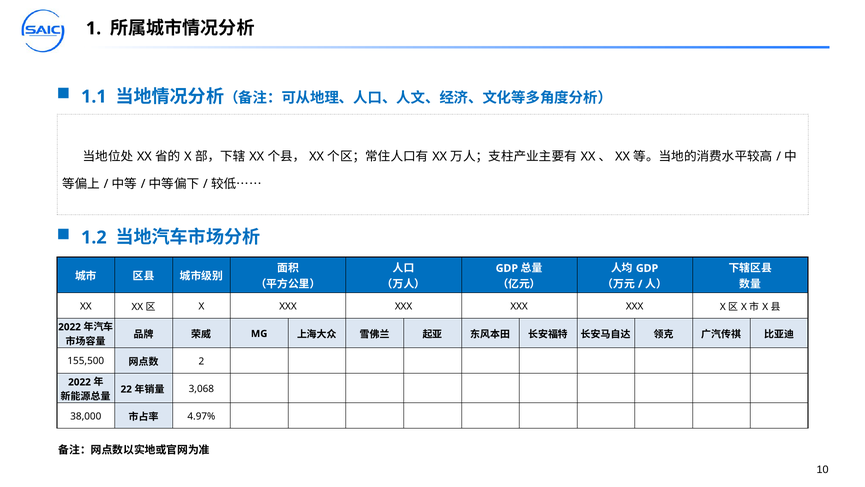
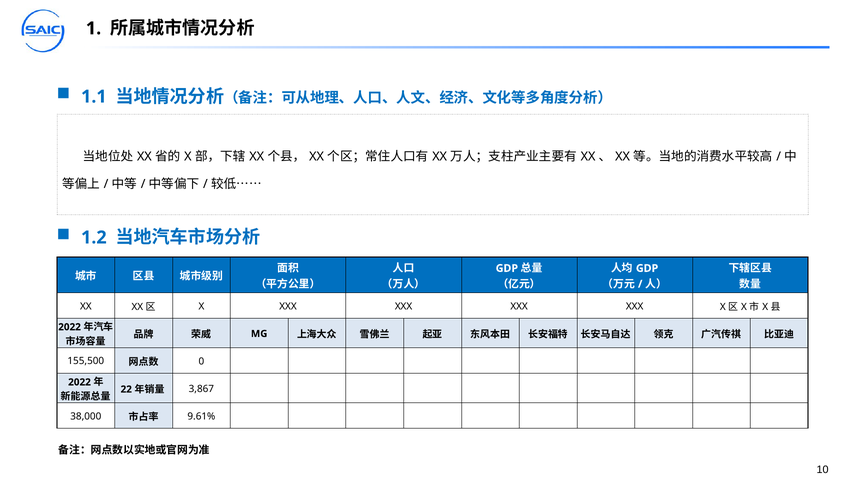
2: 2 -> 0
3,068: 3,068 -> 3,867
4.97%: 4.97% -> 9.61%
